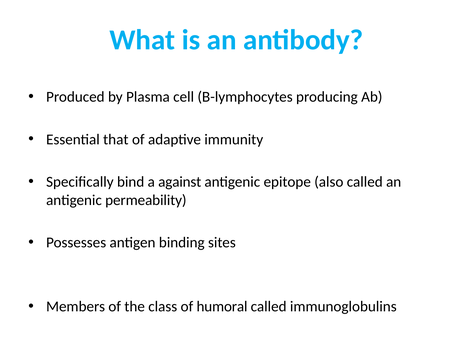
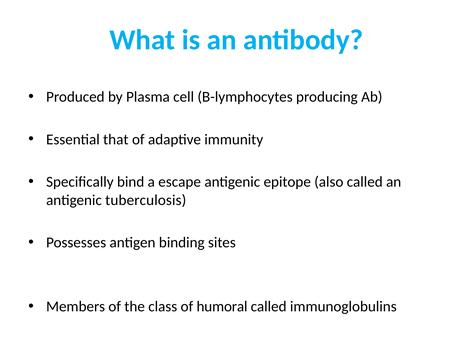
against: against -> escape
permeability: permeability -> tuberculosis
